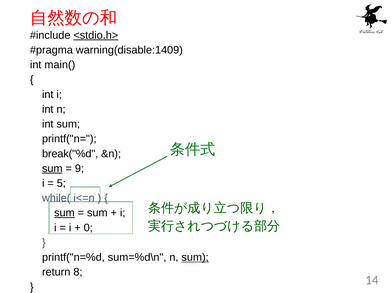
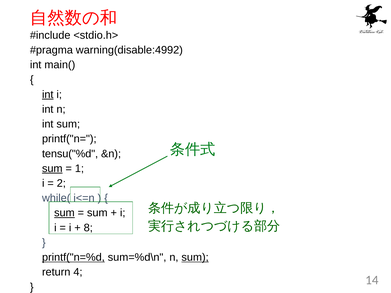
<stdio.h> underline: present -> none
warning(disable:1409: warning(disable:1409 -> warning(disable:4992
int at (48, 95) underline: none -> present
break("%d: break("%d -> tensu("%d
9: 9 -> 1
5: 5 -> 2
0: 0 -> 8
printf("n=%d underline: none -> present
8: 8 -> 4
